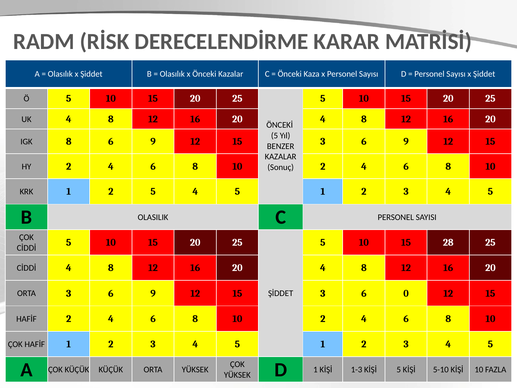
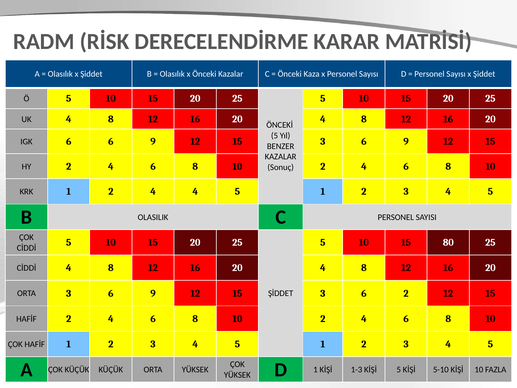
IGK 8: 8 -> 6
1 2 5: 5 -> 4
28: 28 -> 80
6 0: 0 -> 2
